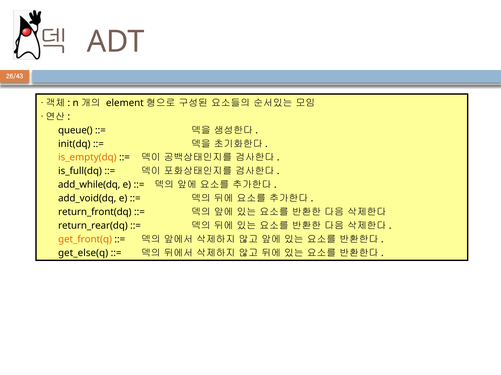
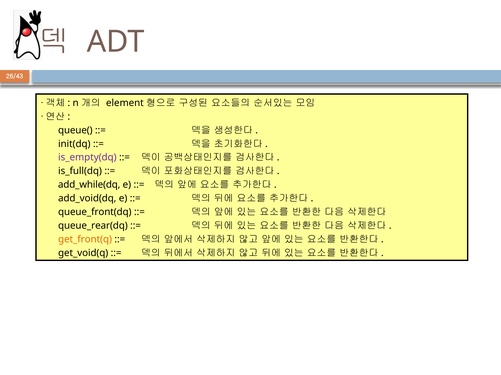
is_empty(dq colour: orange -> purple
return_front(dq: return_front(dq -> queue_front(dq
return_rear(dq: return_rear(dq -> queue_rear(dq
get_else(q: get_else(q -> get_void(q
